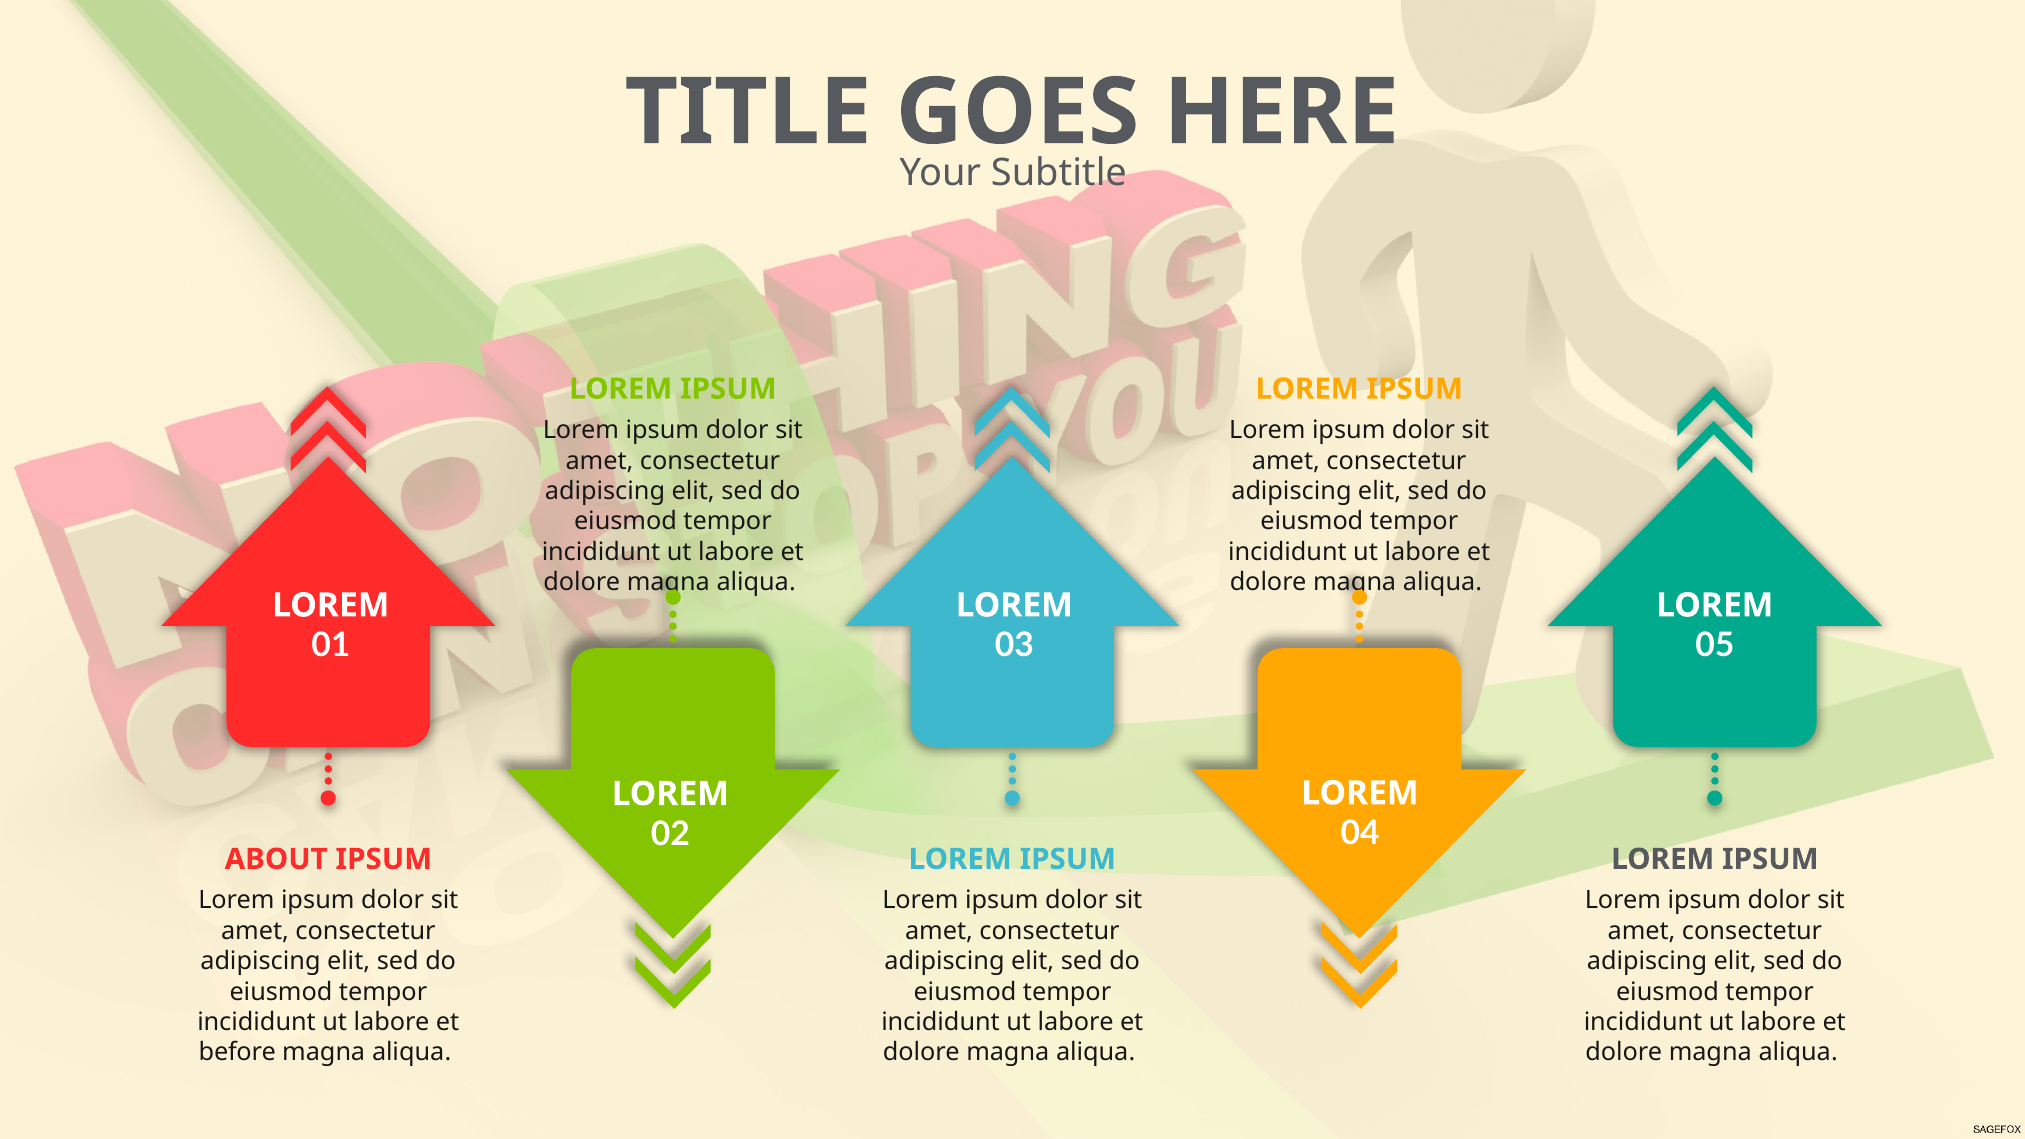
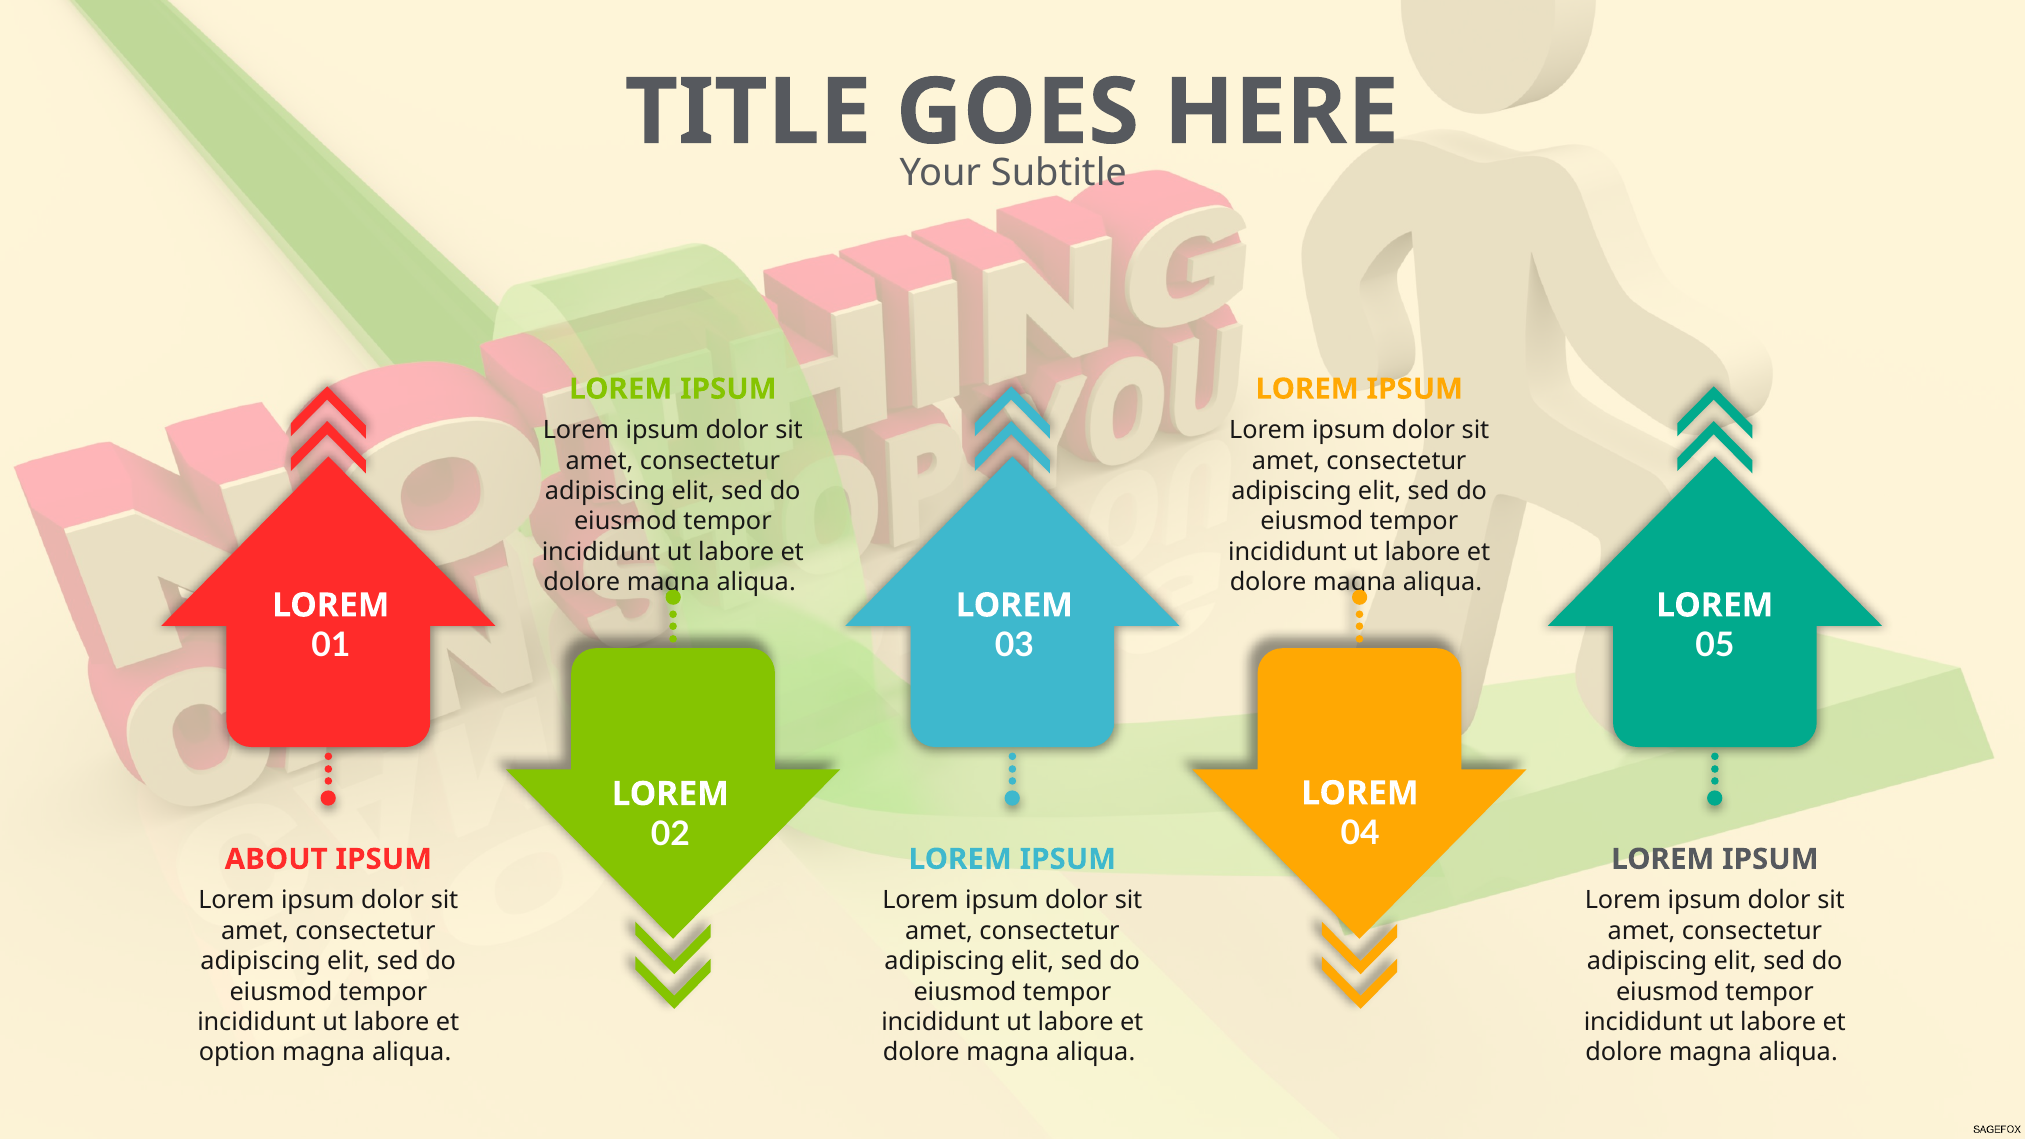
before: before -> option
